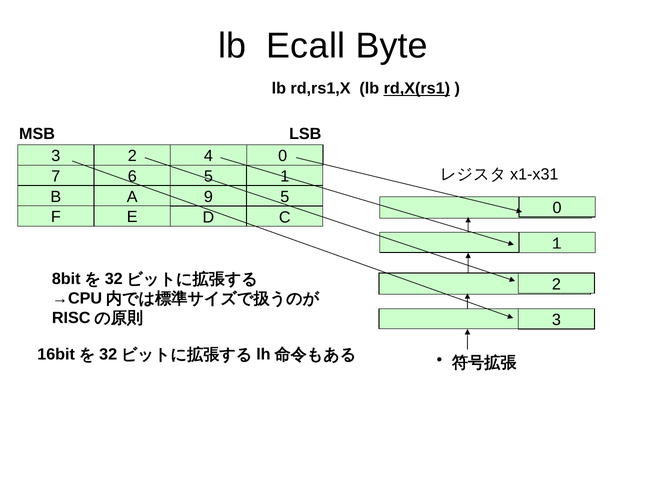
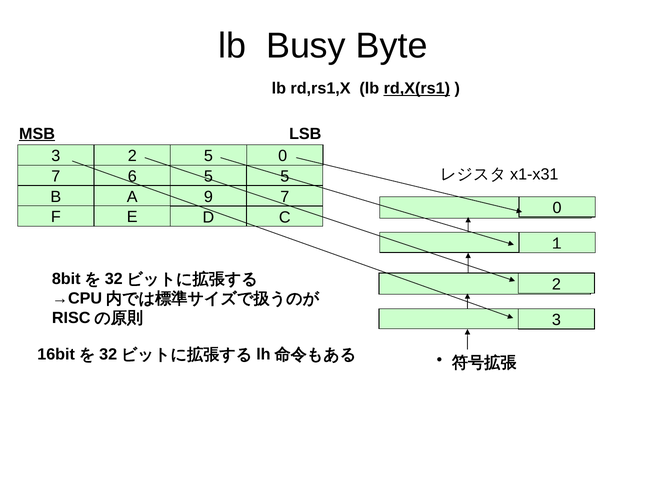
Ecall: Ecall -> Busy
MSB underline: none -> present
2 4: 4 -> 5
5 1: 1 -> 5
9 5: 5 -> 7
